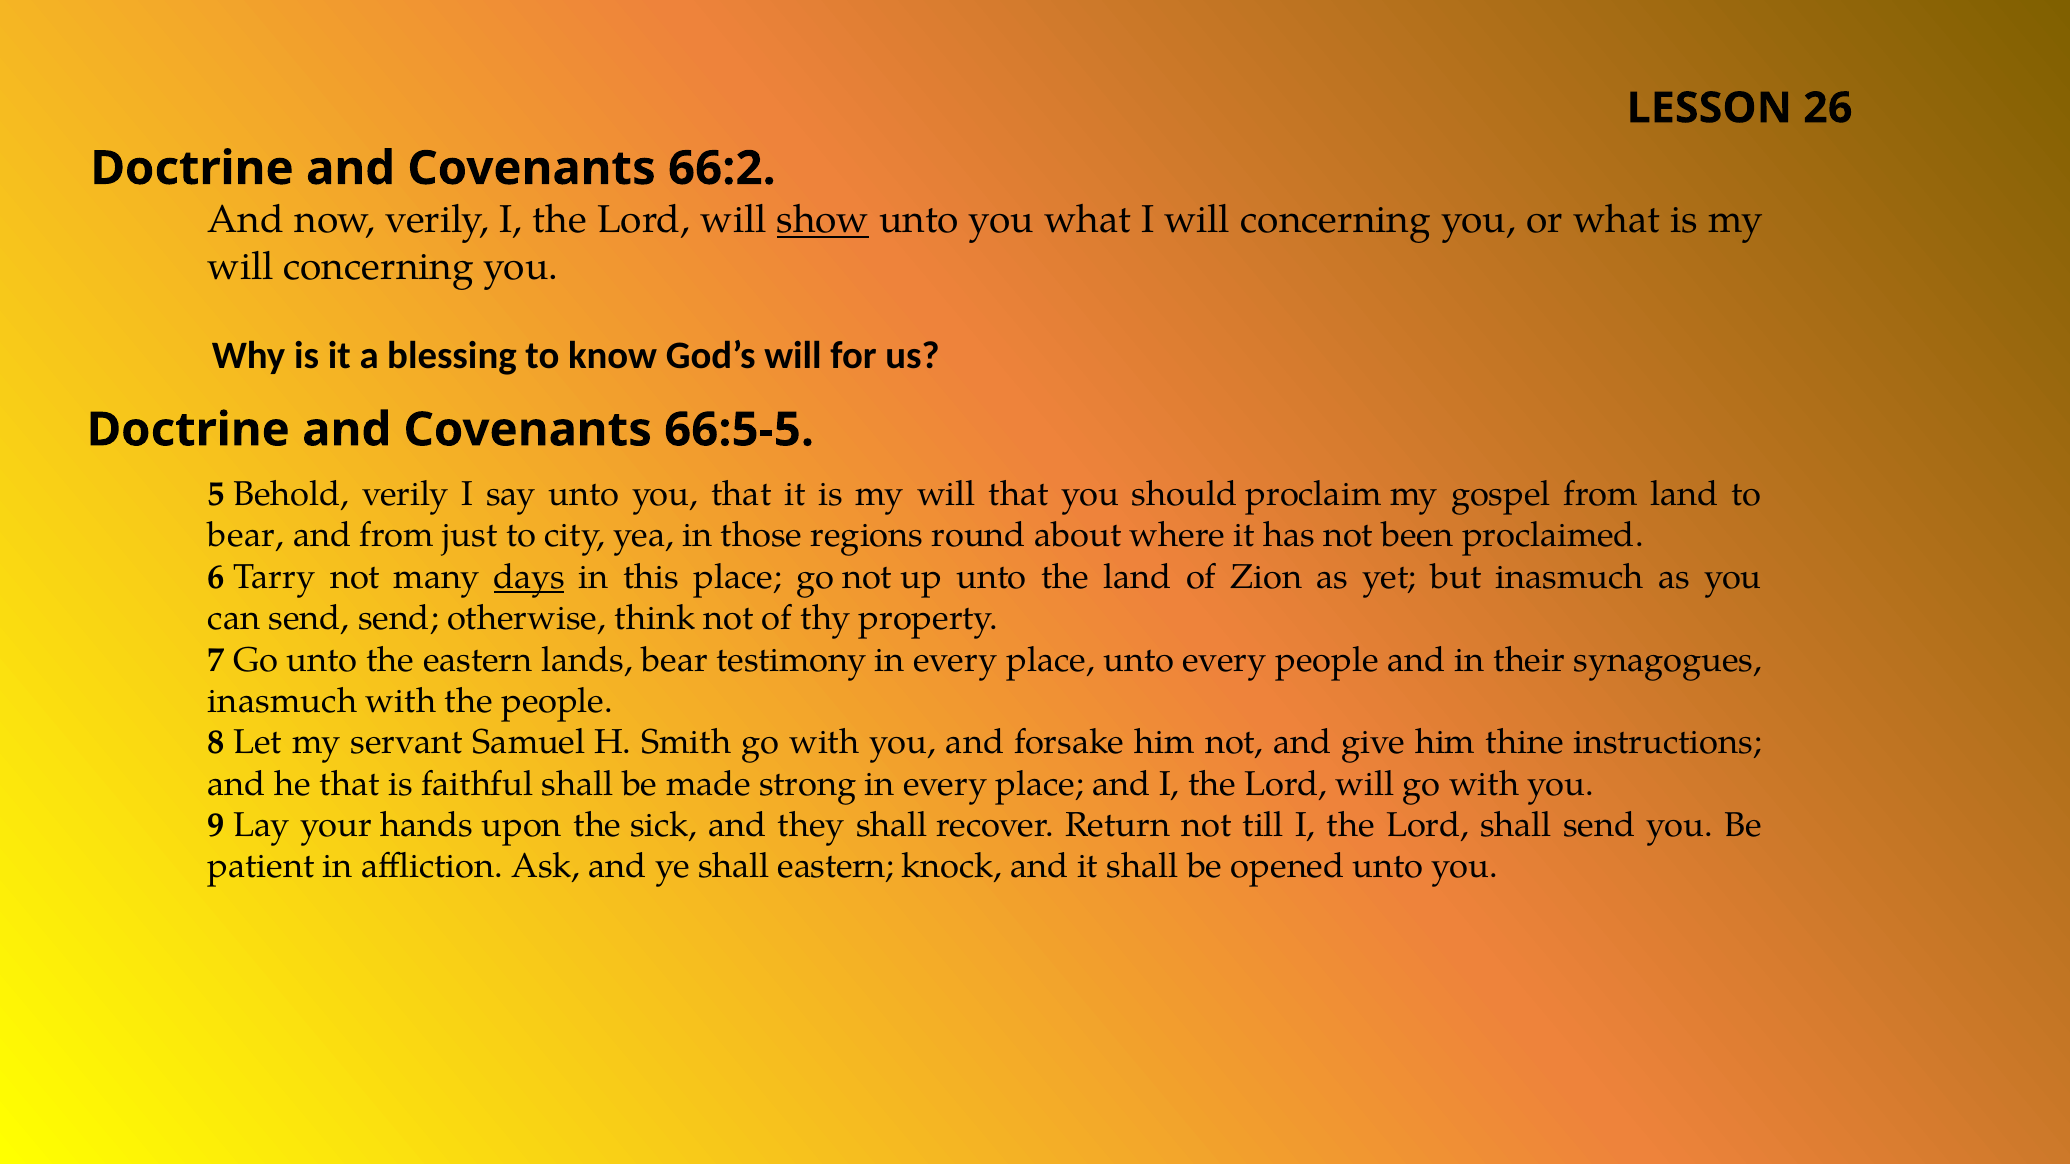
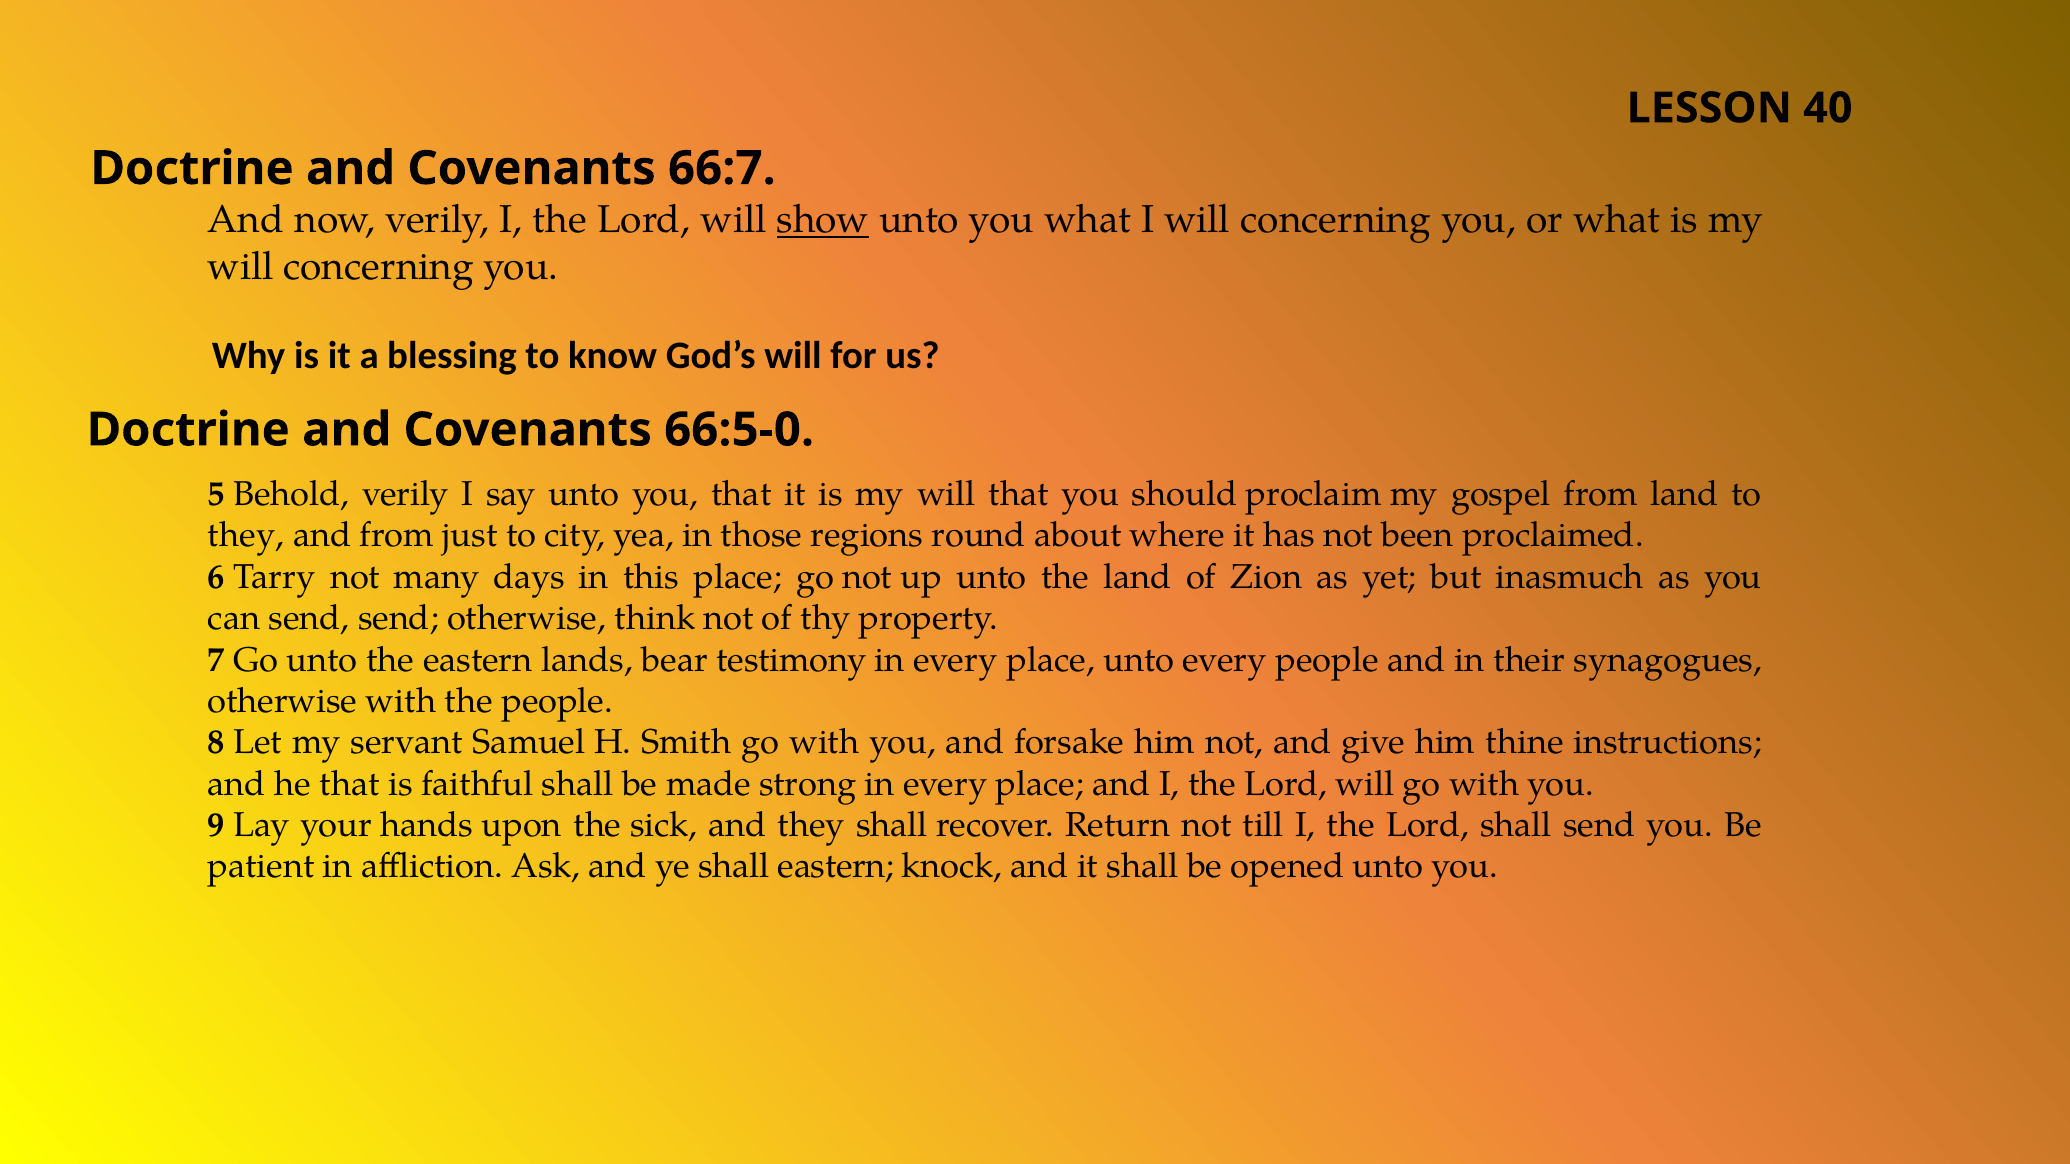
26: 26 -> 40
66:2: 66:2 -> 66:7
66:5-5: 66:5-5 -> 66:5-0
bear at (246, 536): bear -> they
days underline: present -> none
inasmuch at (283, 701): inasmuch -> otherwise
